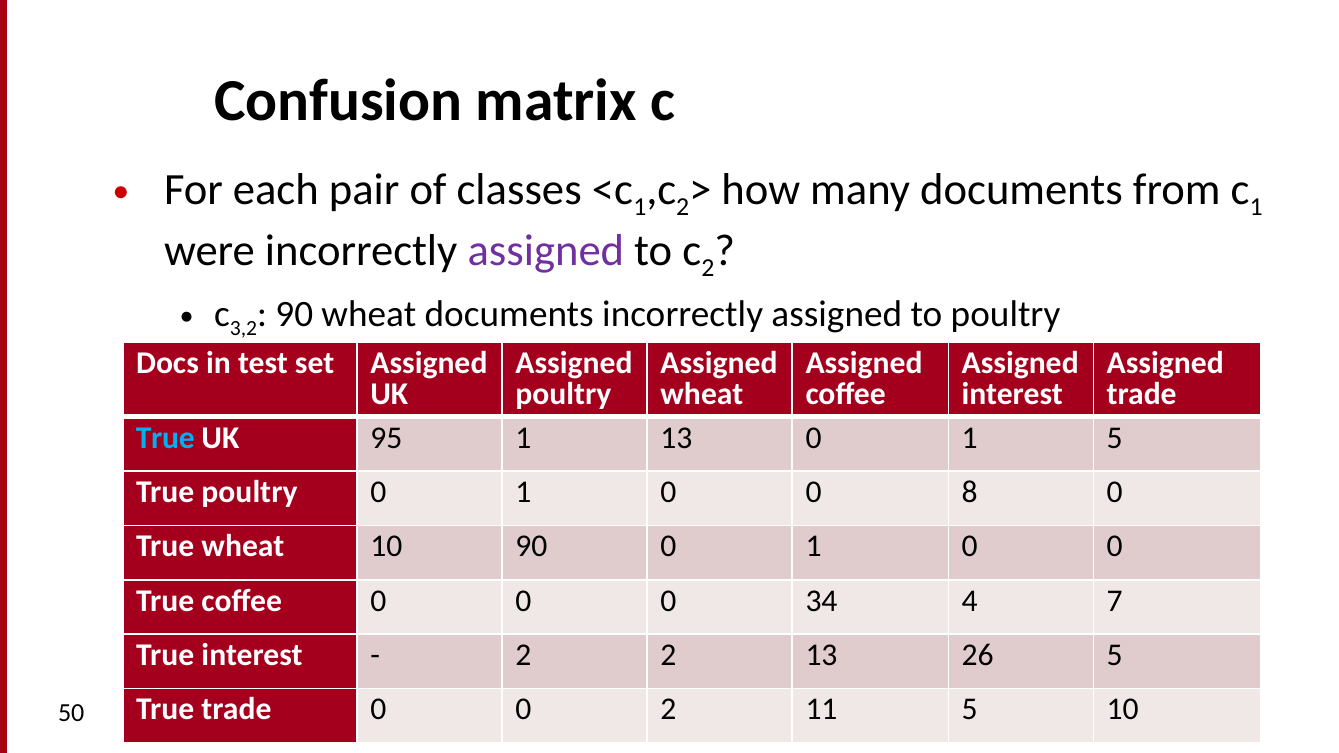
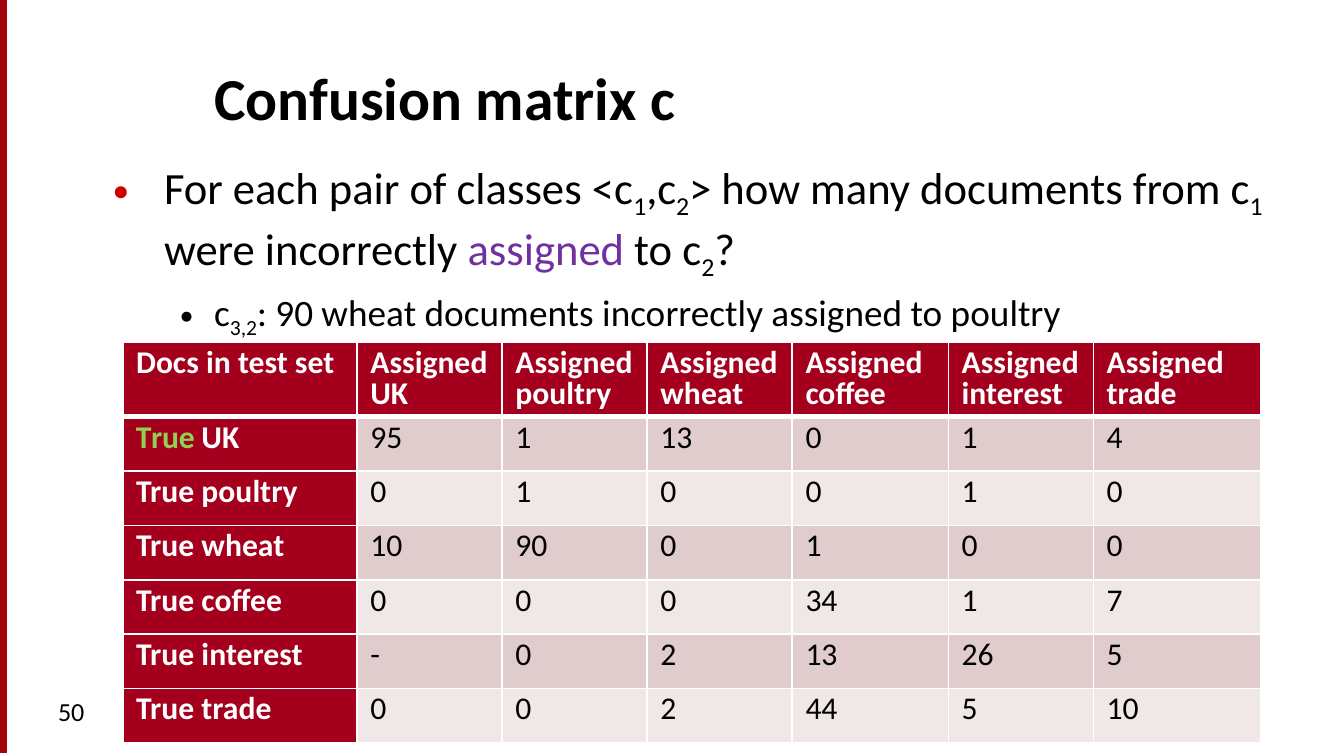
True at (165, 438) colour: light blue -> light green
1 5: 5 -> 4
0 0 8: 8 -> 1
34 4: 4 -> 1
2 at (523, 655): 2 -> 0
11: 11 -> 44
